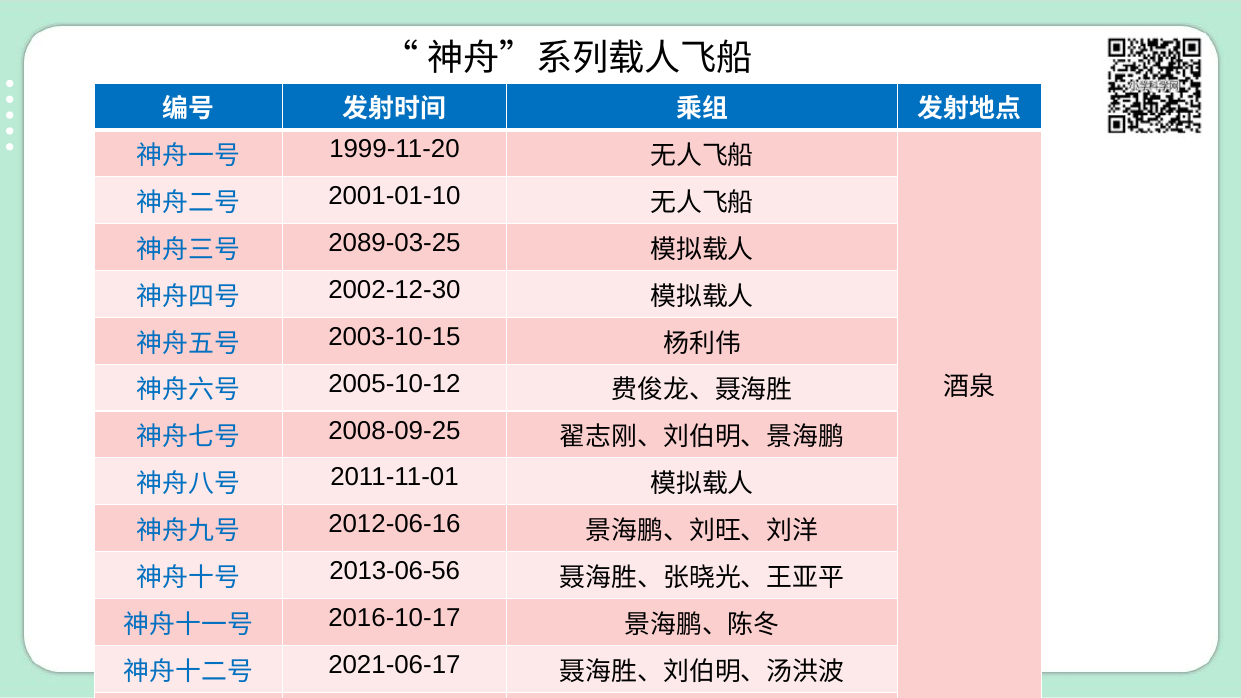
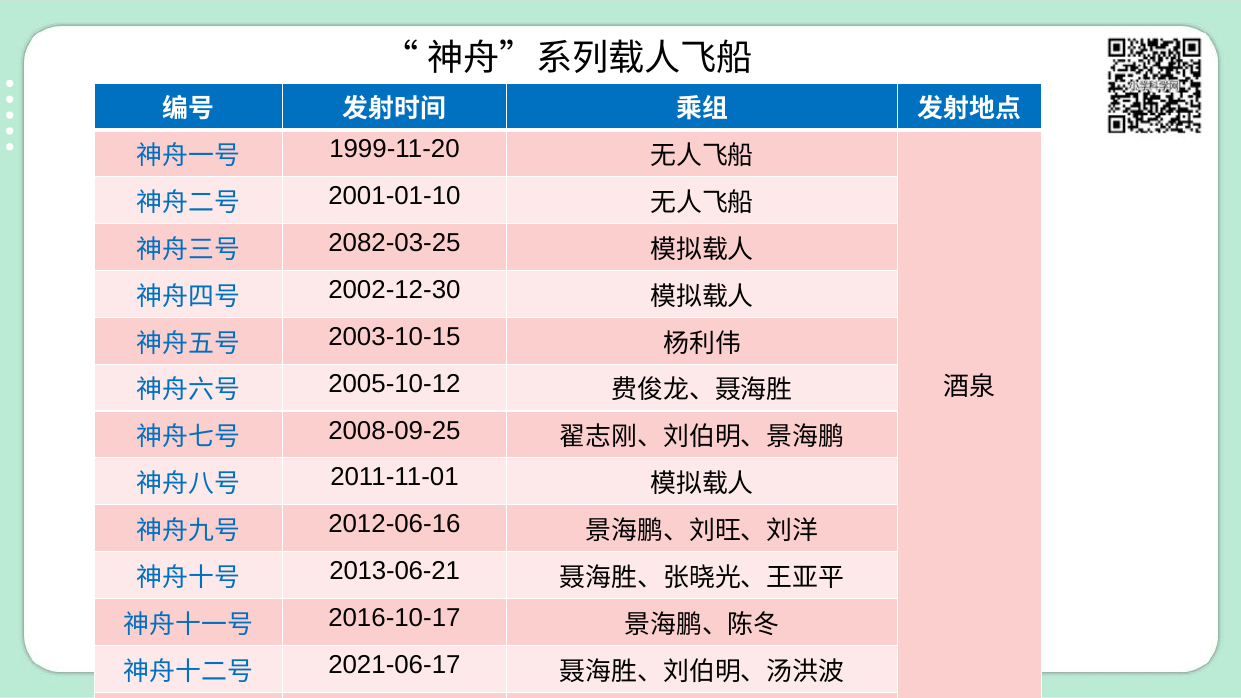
2089-03-25: 2089-03-25 -> 2082-03-25
2013-06-56: 2013-06-56 -> 2013-06-21
